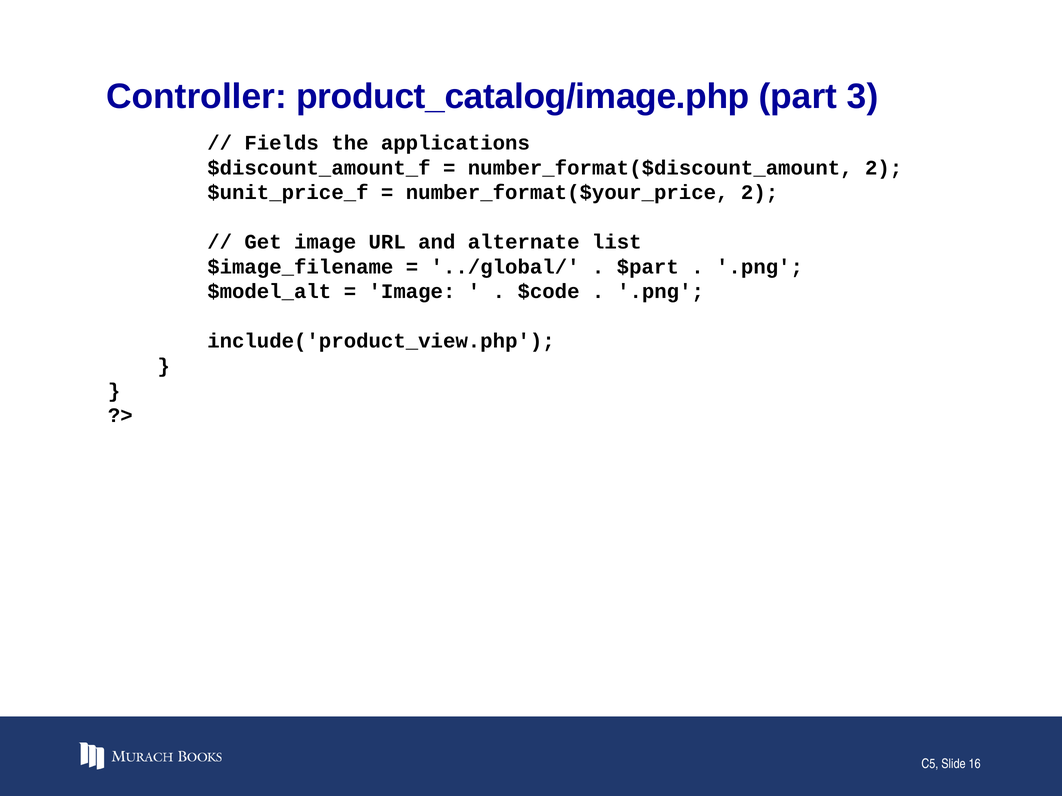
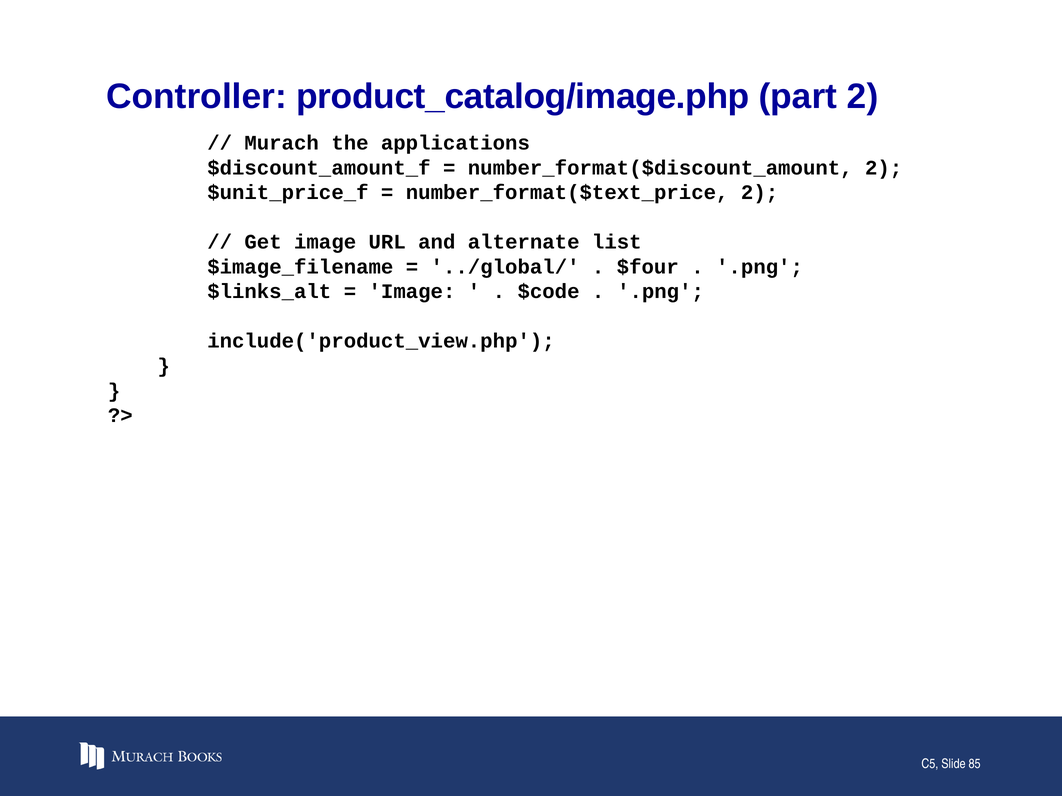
part 3: 3 -> 2
Fields: Fields -> Murach
number_format($your_price: number_format($your_price -> number_format($text_price
$part: $part -> $four
$model_alt: $model_alt -> $links_alt
16: 16 -> 85
